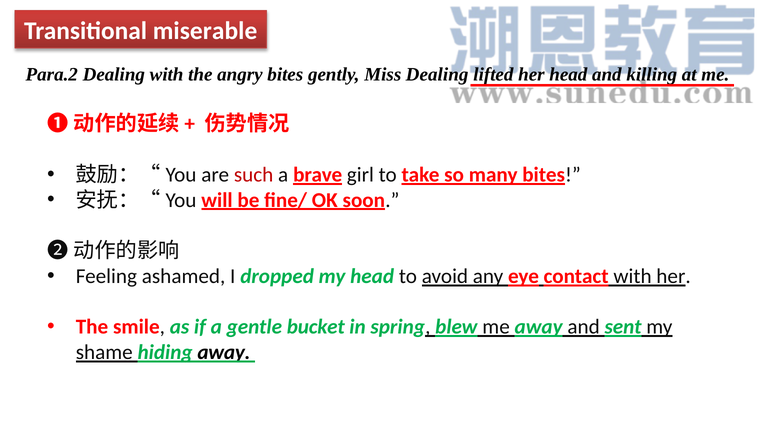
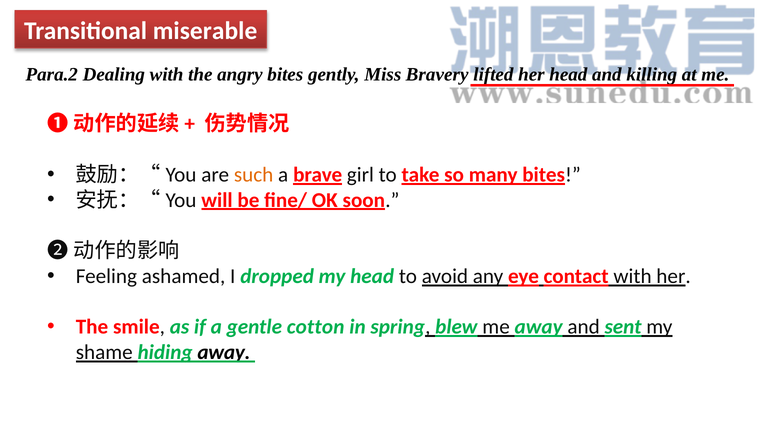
Miss Dealing: Dealing -> Bravery
such colour: red -> orange
bucket: bucket -> cotton
